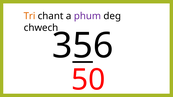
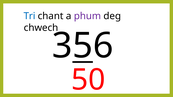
Tri colour: orange -> blue
